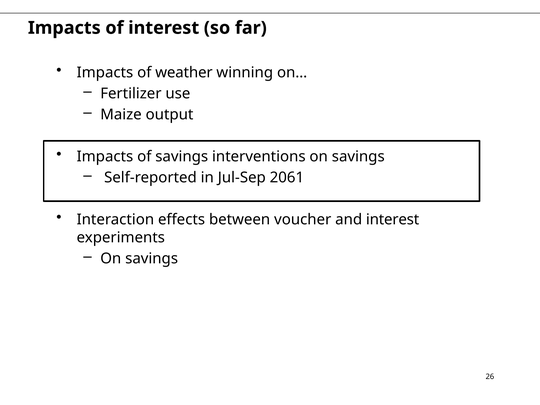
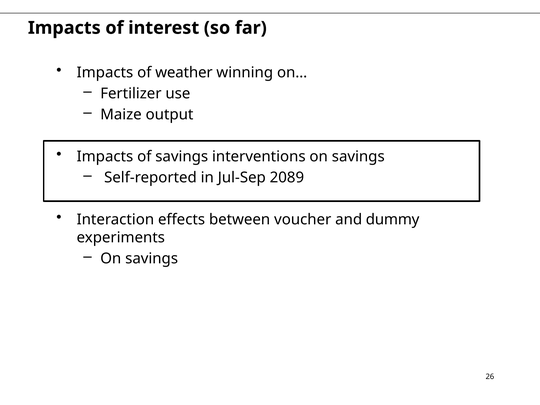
2061: 2061 -> 2089
and interest: interest -> dummy
